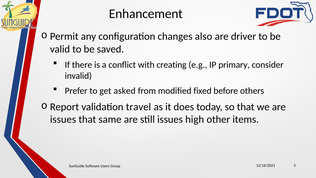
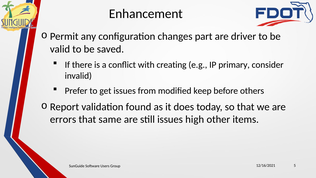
also: also -> part
get asked: asked -> issues
fixed: fixed -> keep
travel: travel -> found
issues at (63, 119): issues -> errors
